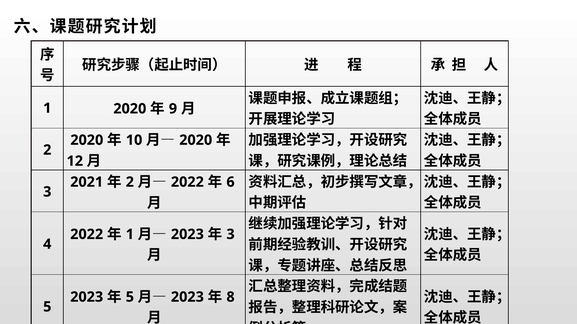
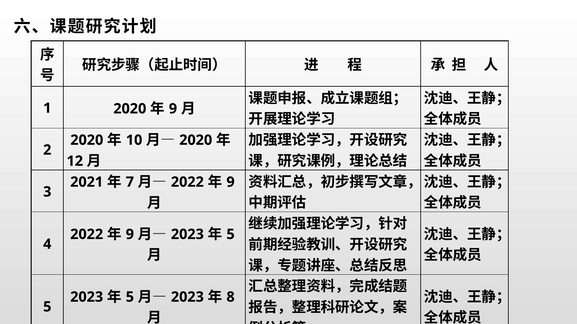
2 at (130, 182): 2 -> 7
6 at (231, 182): 6 -> 9
1 at (130, 235): 1 -> 9
3 at (231, 235): 3 -> 5
